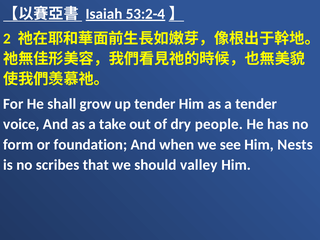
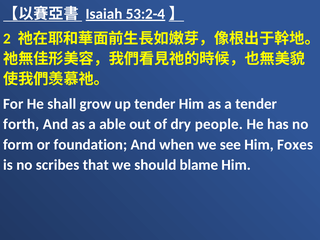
voice: voice -> forth
take: take -> able
Nests: Nests -> Foxes
valley: valley -> blame
